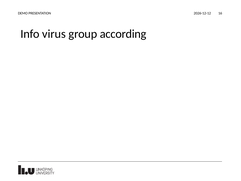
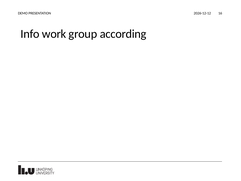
virus: virus -> work
